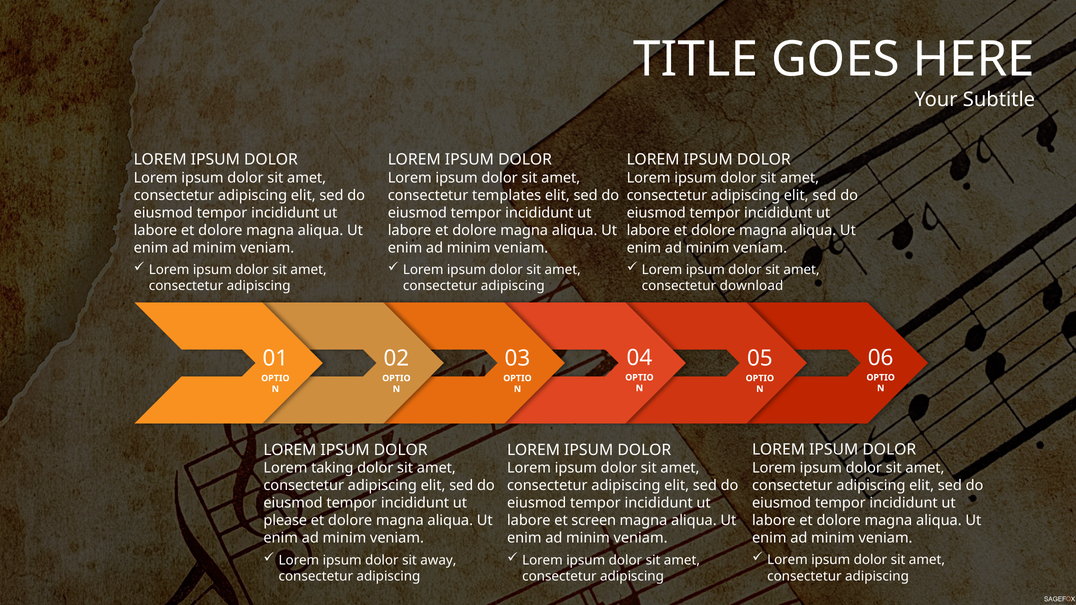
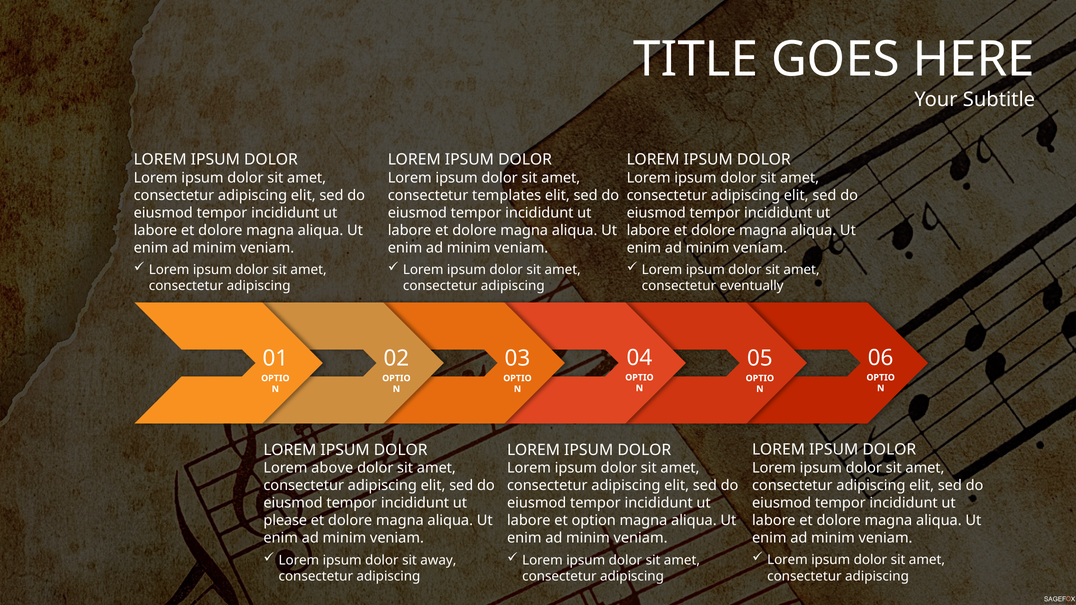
download: download -> eventually
taking: taking -> above
screen: screen -> option
